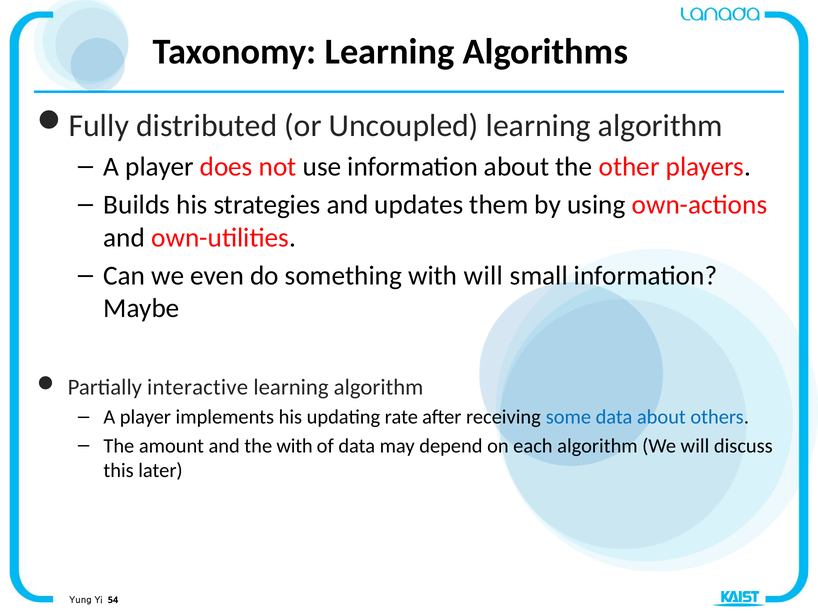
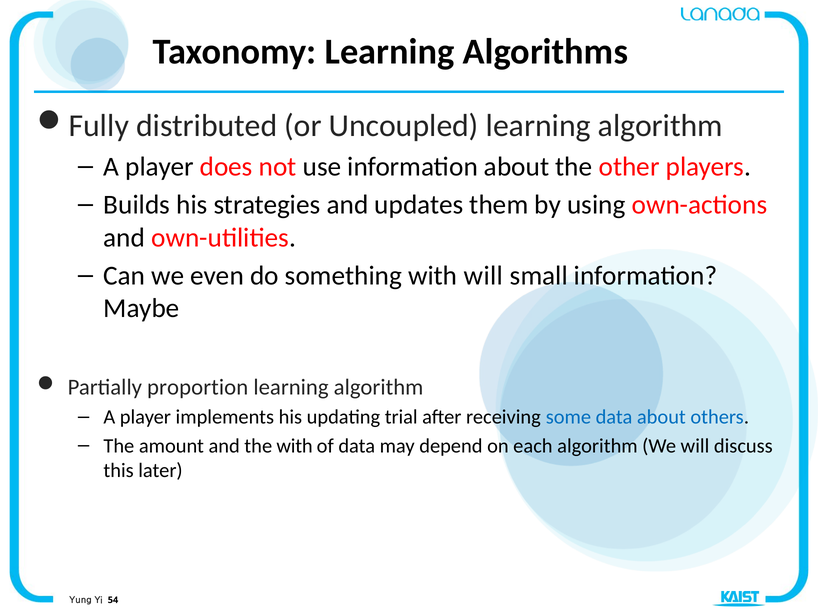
interactive: interactive -> proportion
rate: rate -> trial
